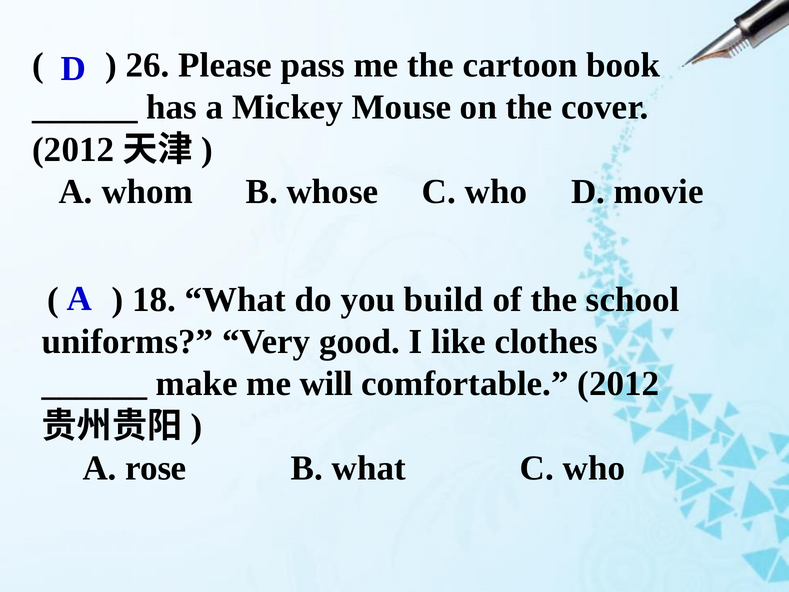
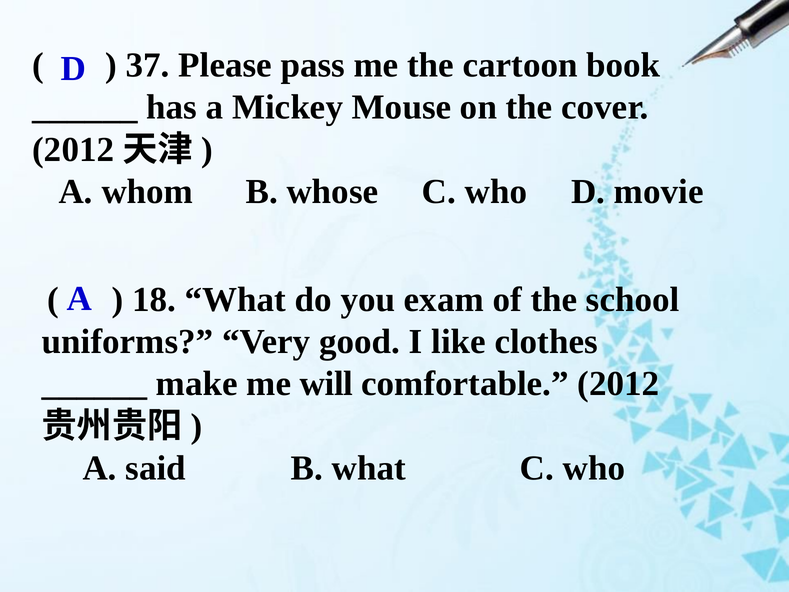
26: 26 -> 37
build: build -> exam
rose: rose -> said
